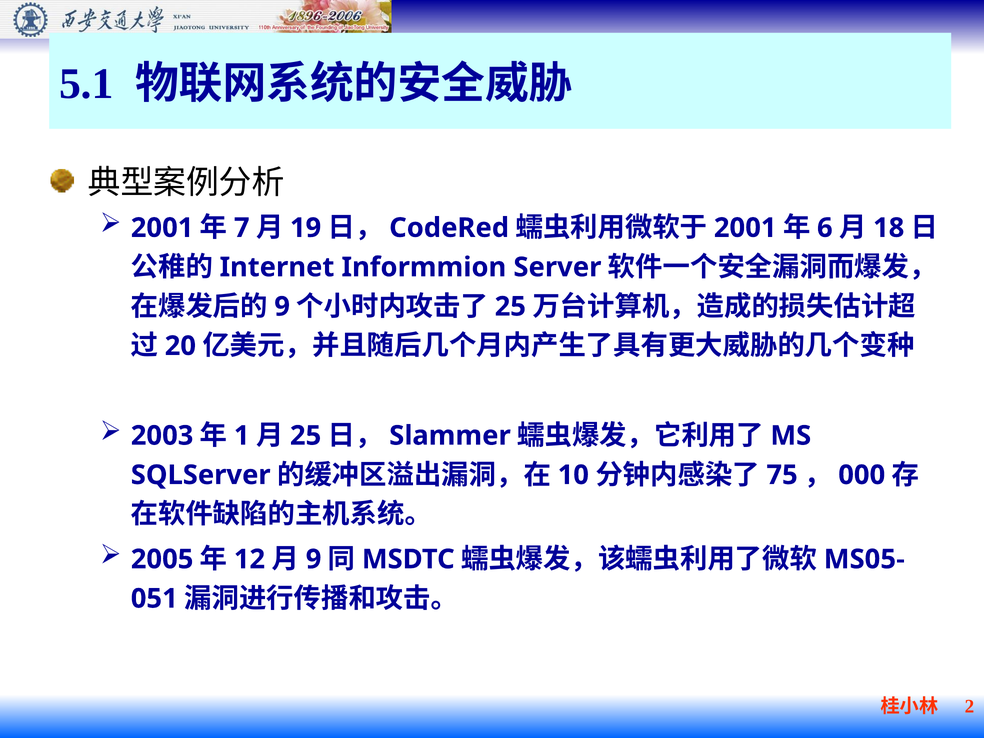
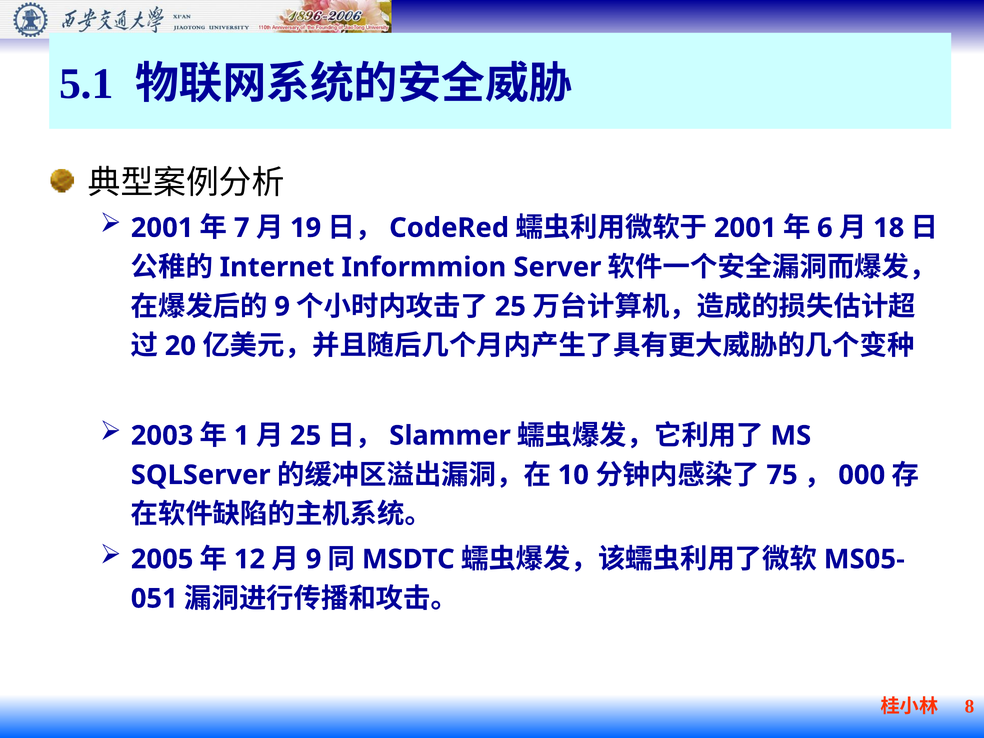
2: 2 -> 8
